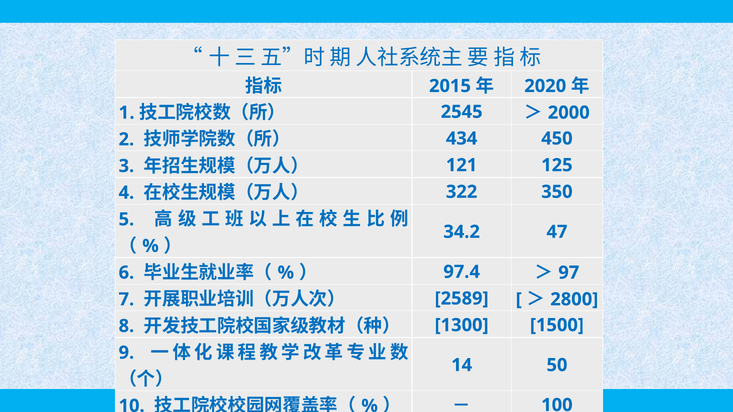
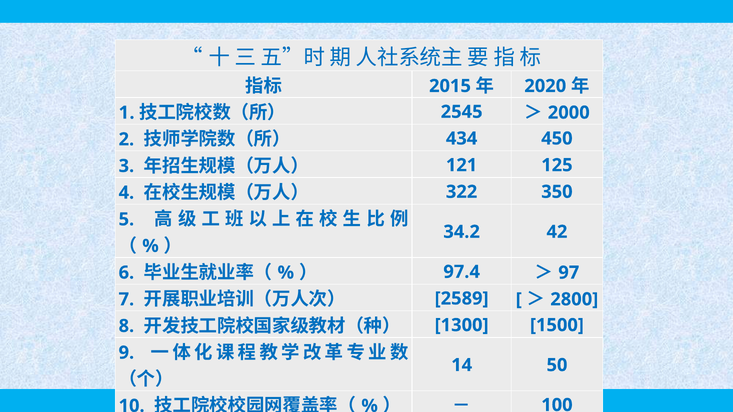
47: 47 -> 42
